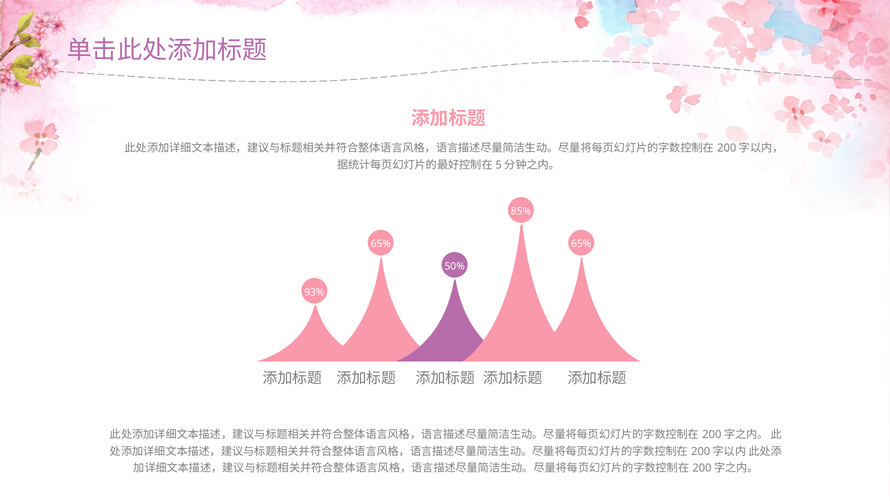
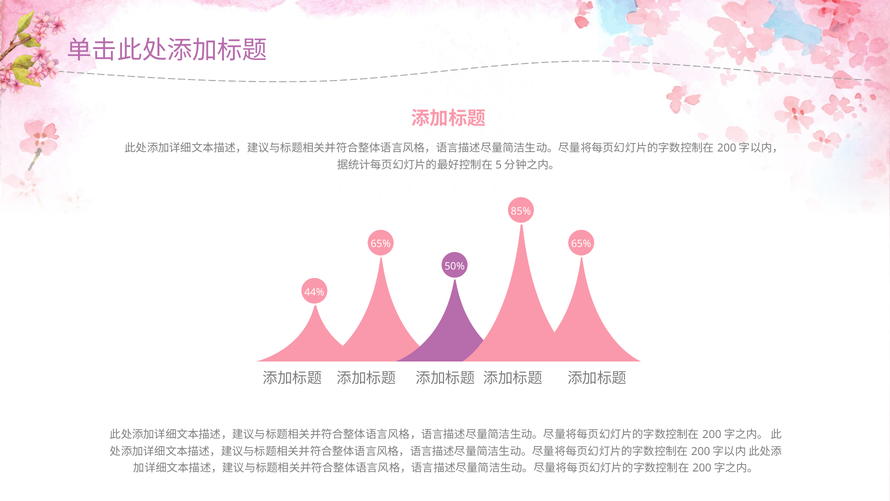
93%: 93% -> 44%
